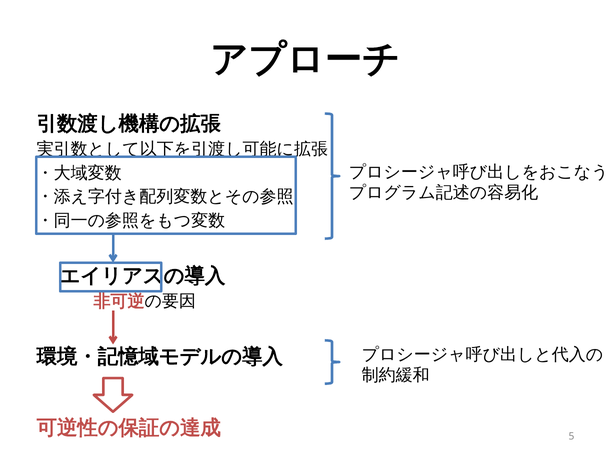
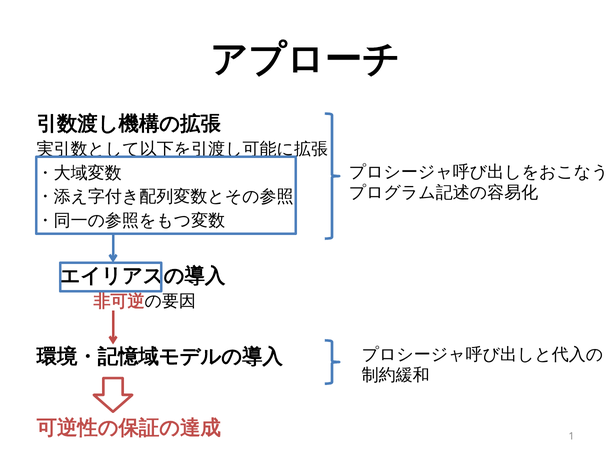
5: 5 -> 1
